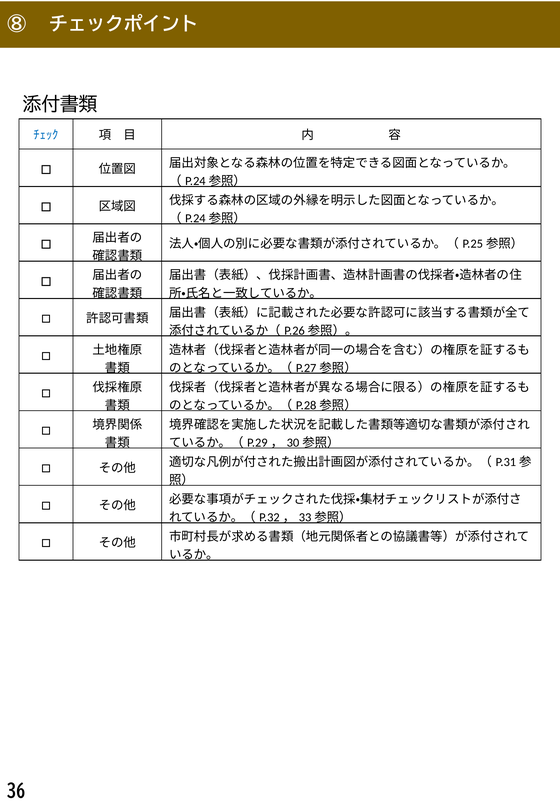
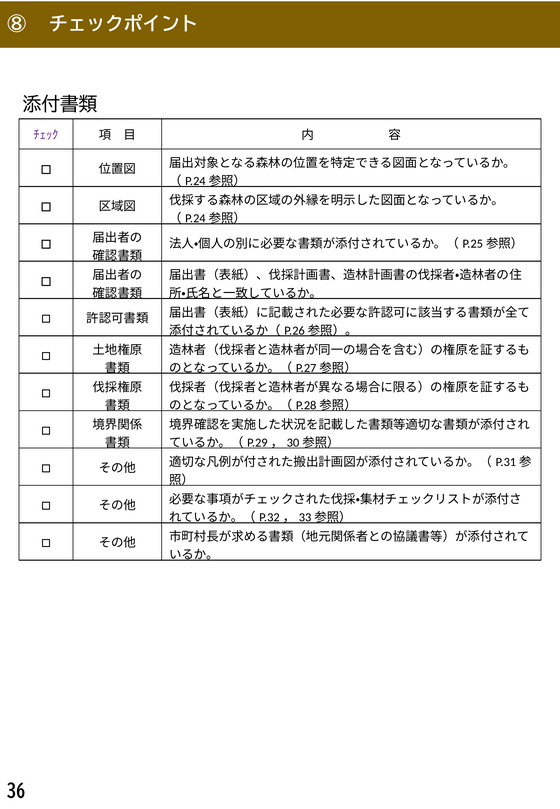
ﾁｪｯｸ colour: blue -> purple
